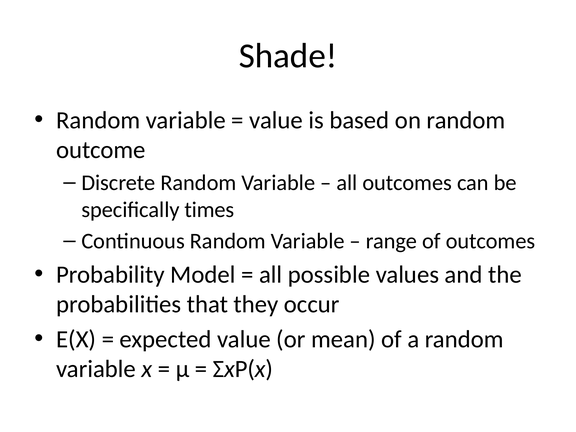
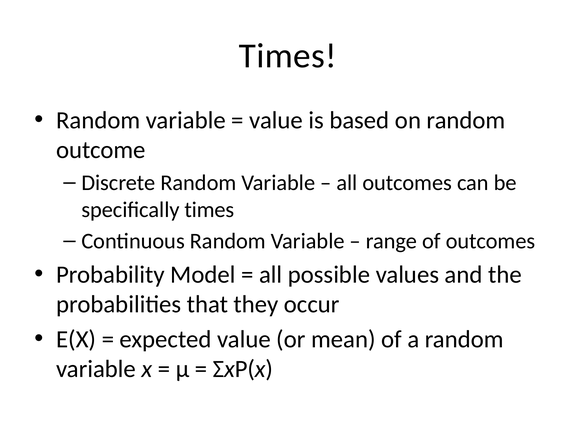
Shade at (288, 56): Shade -> Times
